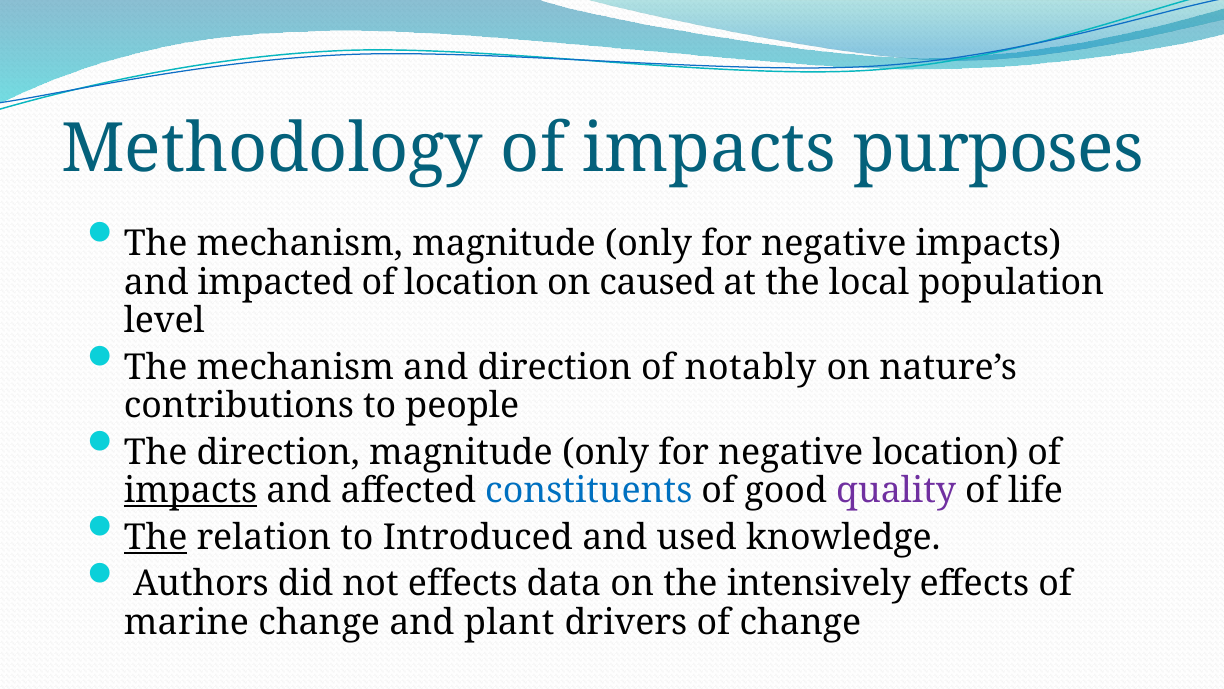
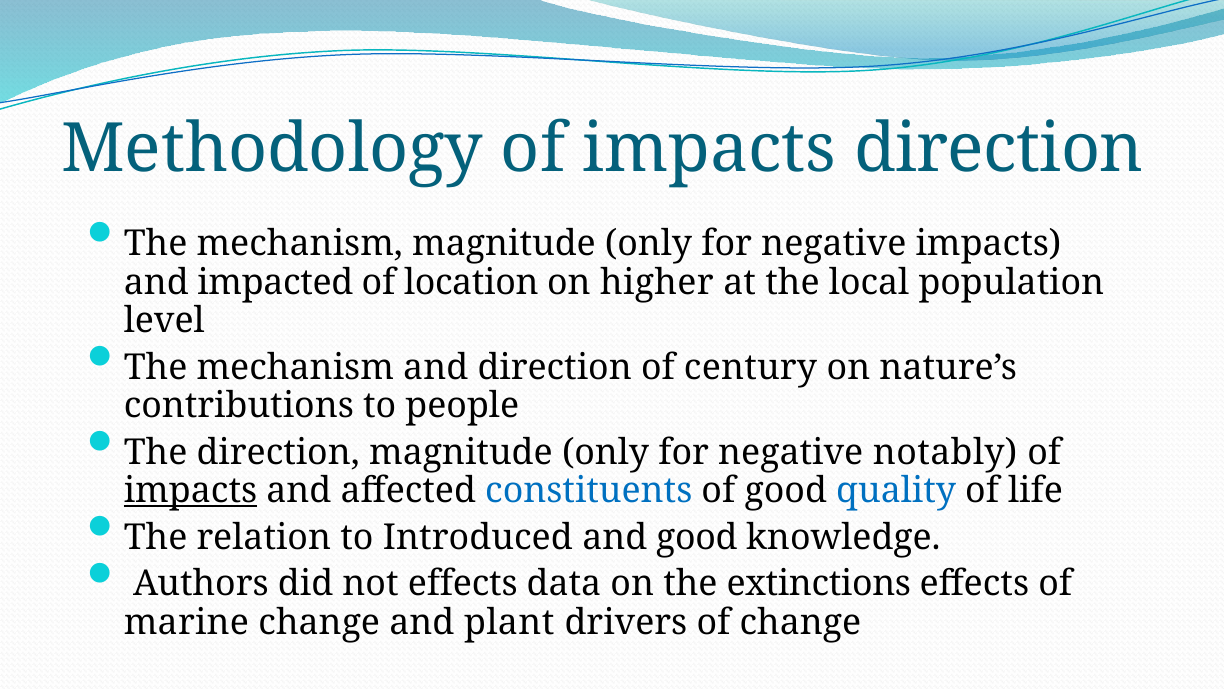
impacts purposes: purposes -> direction
caused: caused -> higher
notably: notably -> century
negative location: location -> notably
quality colour: purple -> blue
The at (156, 537) underline: present -> none
and used: used -> good
intensively: intensively -> extinctions
